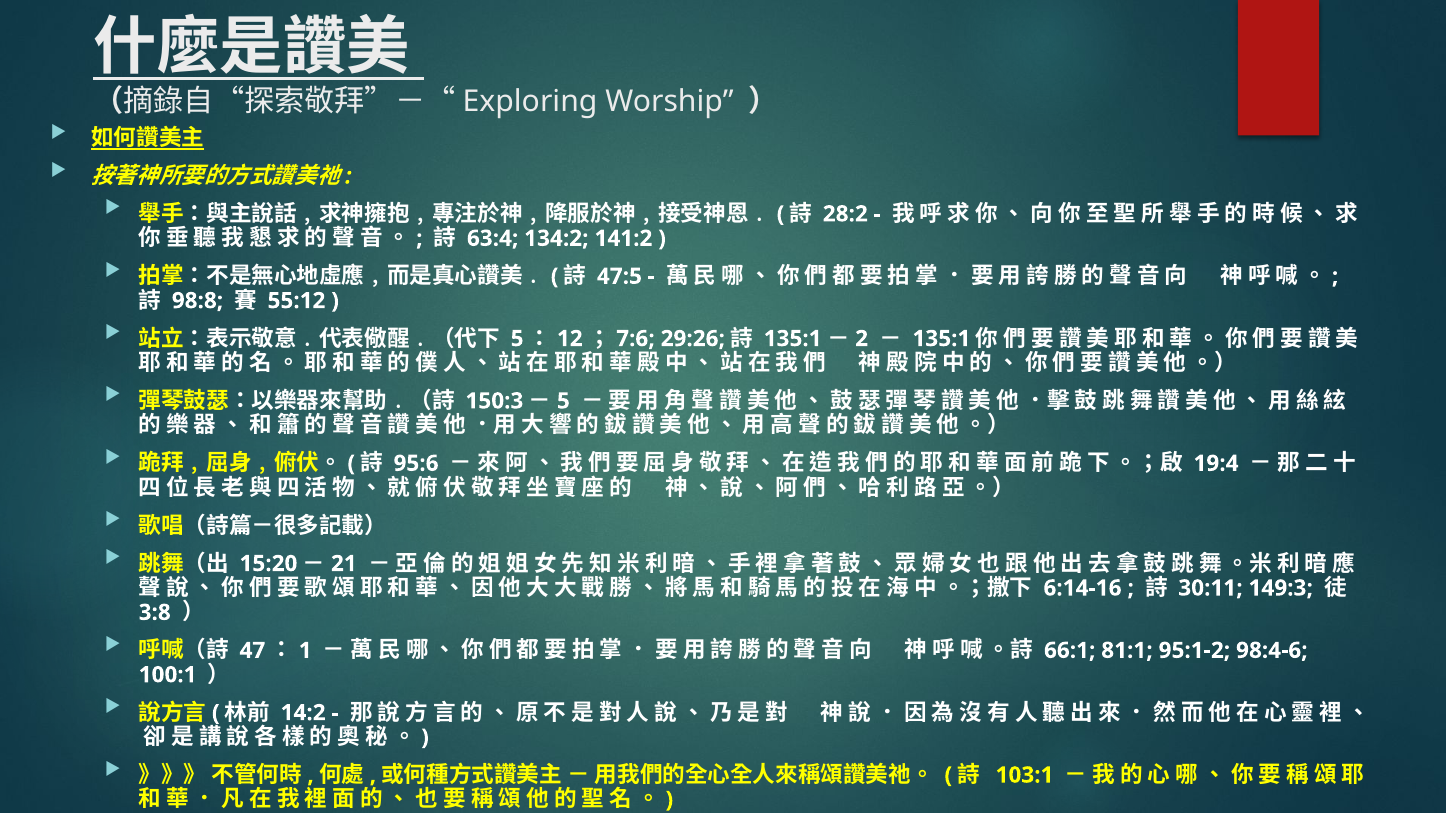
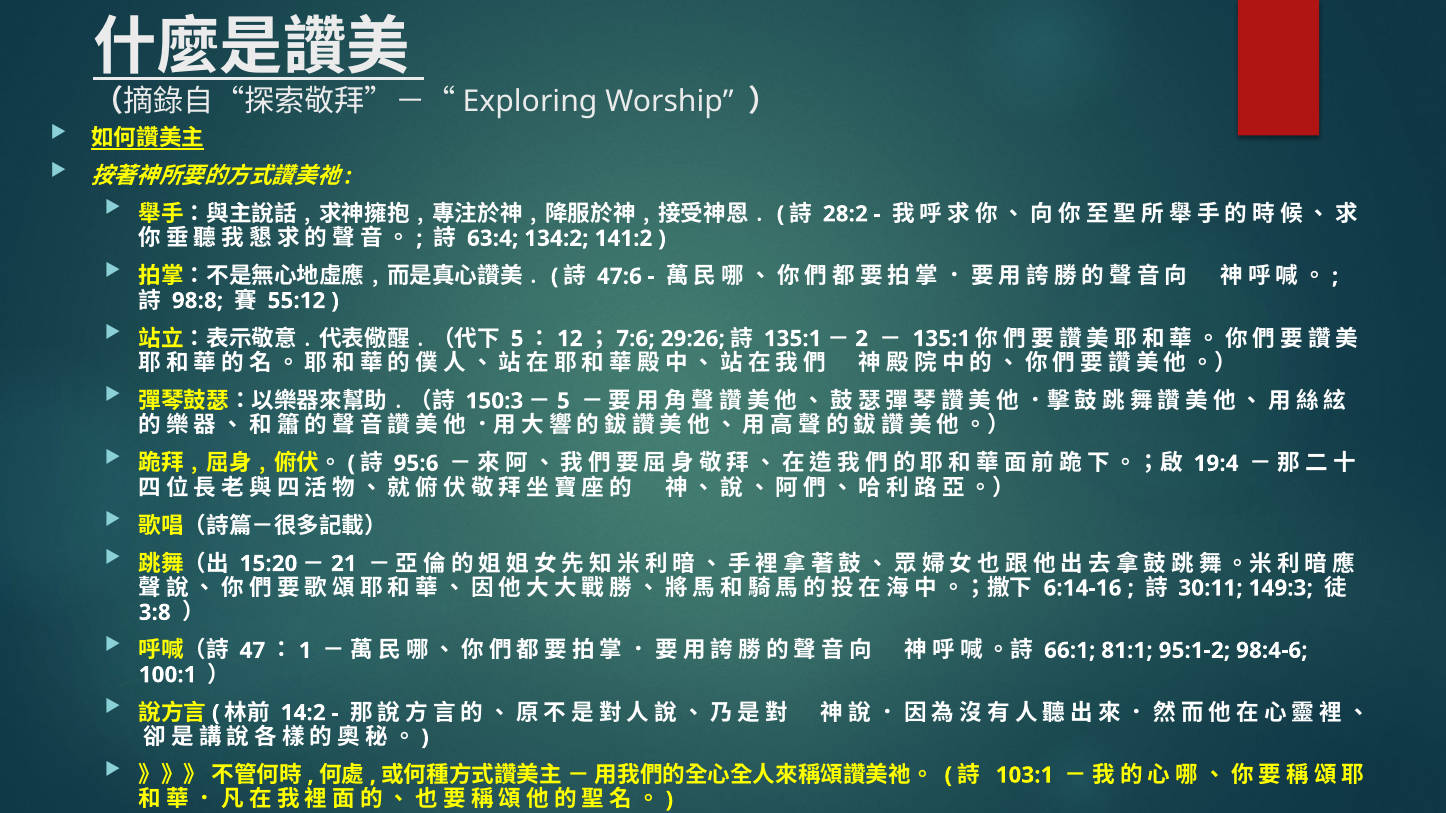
47:5: 47:5 -> 47:6
